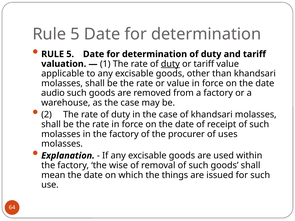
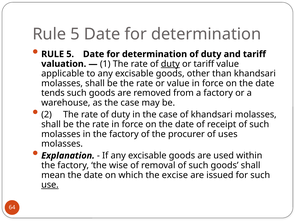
audio: audio -> tends
things: things -> excise
use underline: none -> present
